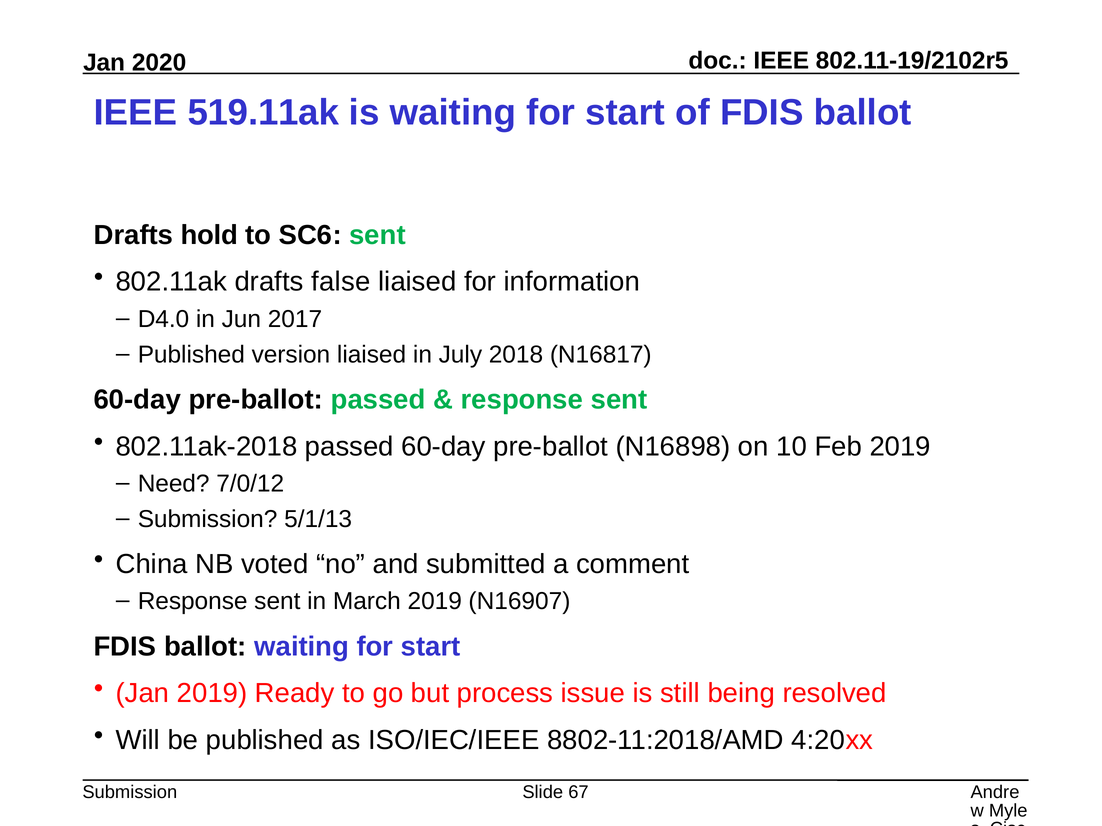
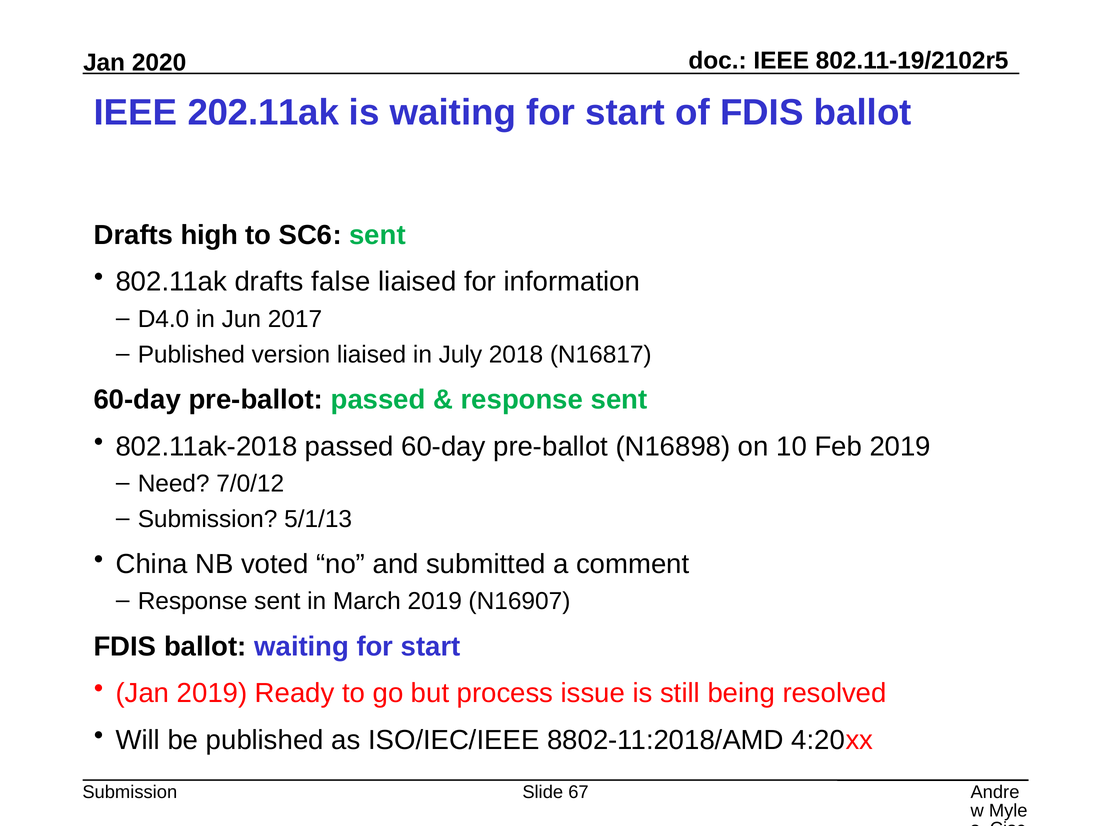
519.11ak: 519.11ak -> 202.11ak
hold: hold -> high
